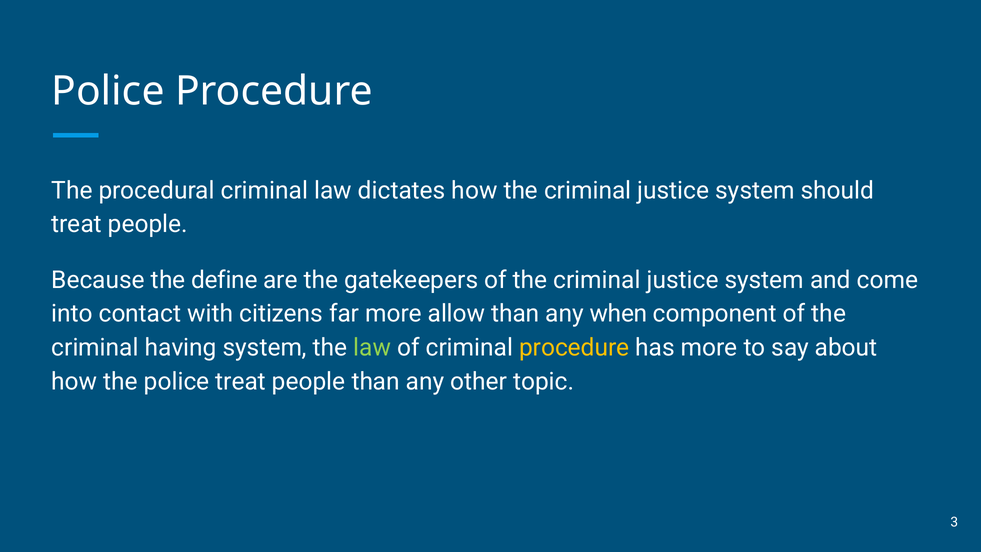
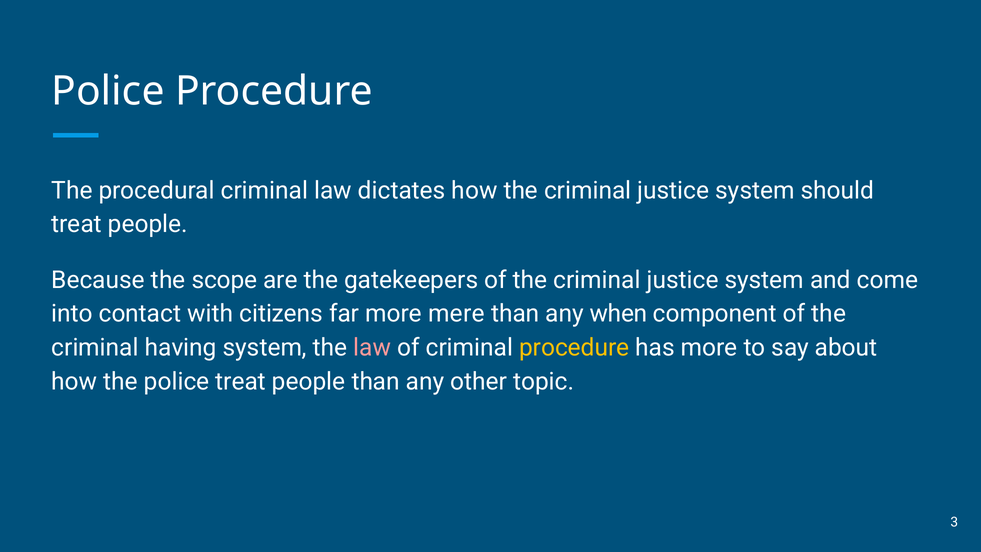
define: define -> scope
allow: allow -> mere
law at (372, 348) colour: light green -> pink
